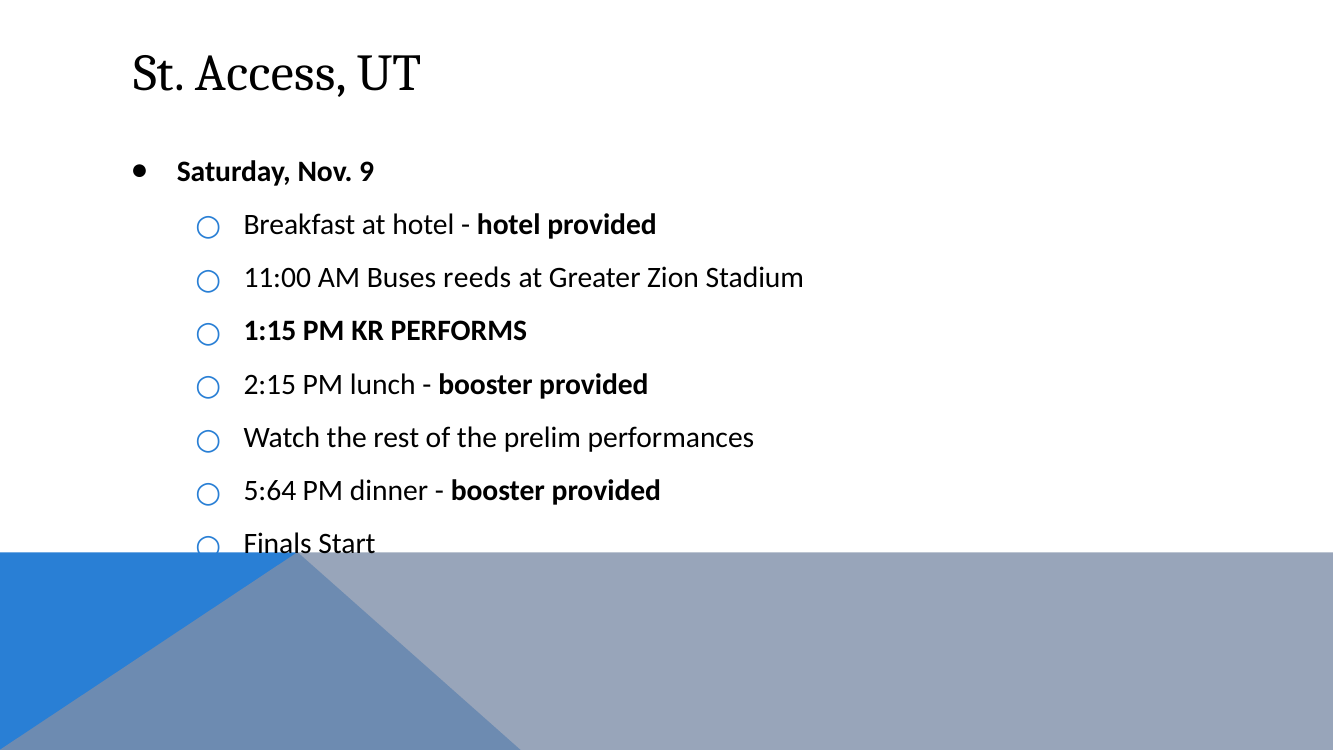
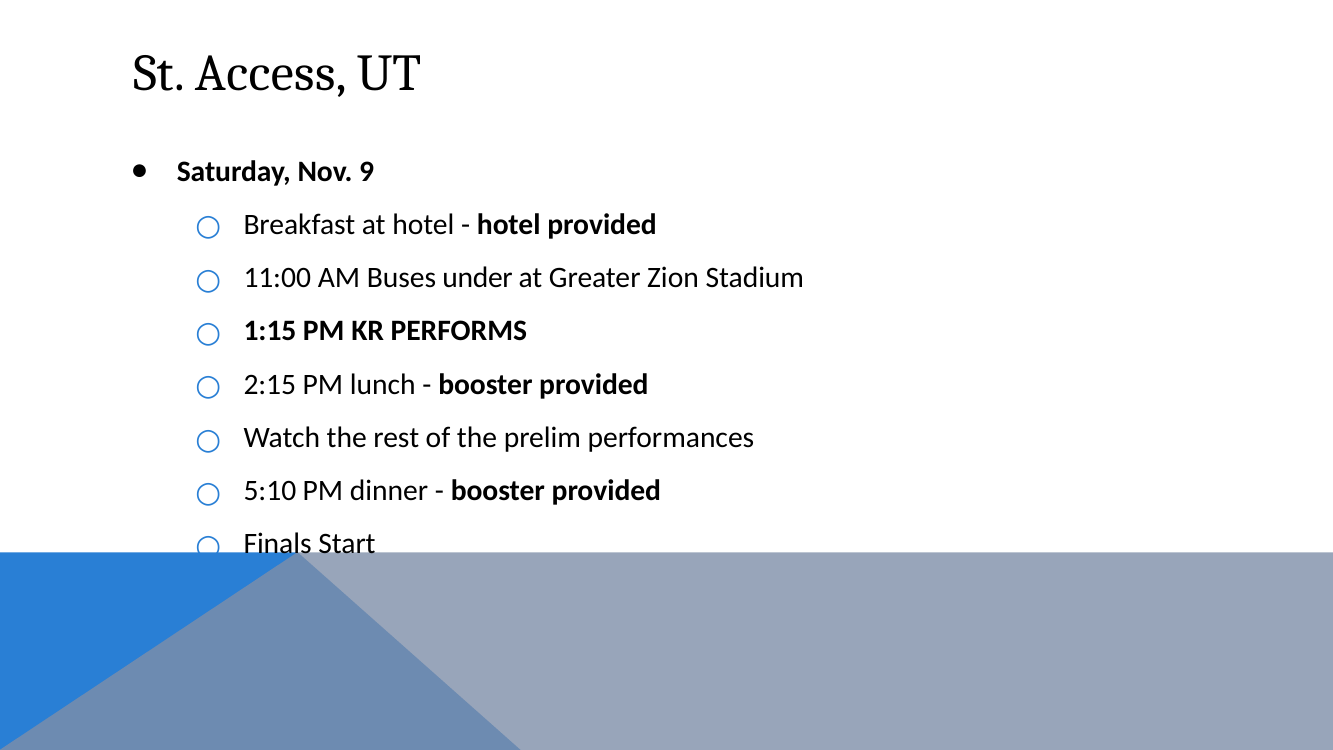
reeds: reeds -> under
5:64: 5:64 -> 5:10
